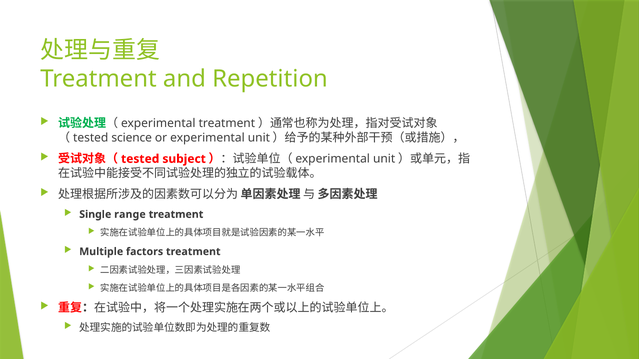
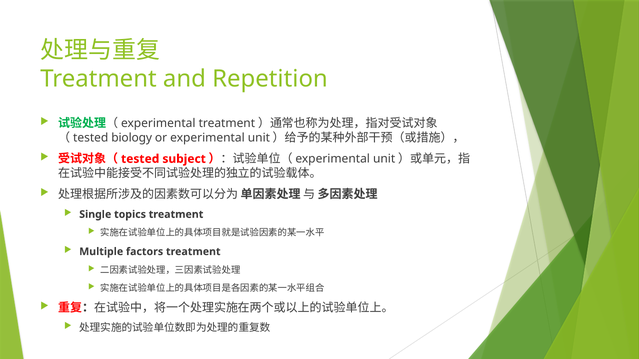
science: science -> biology
range: range -> topics
